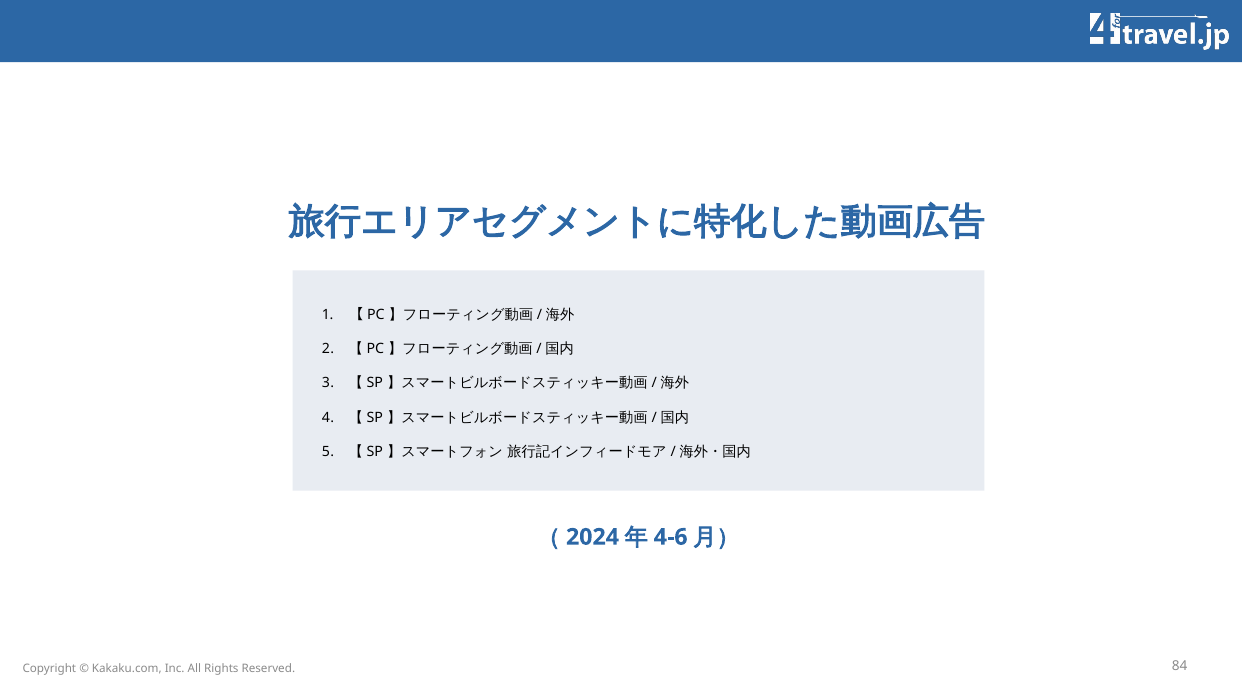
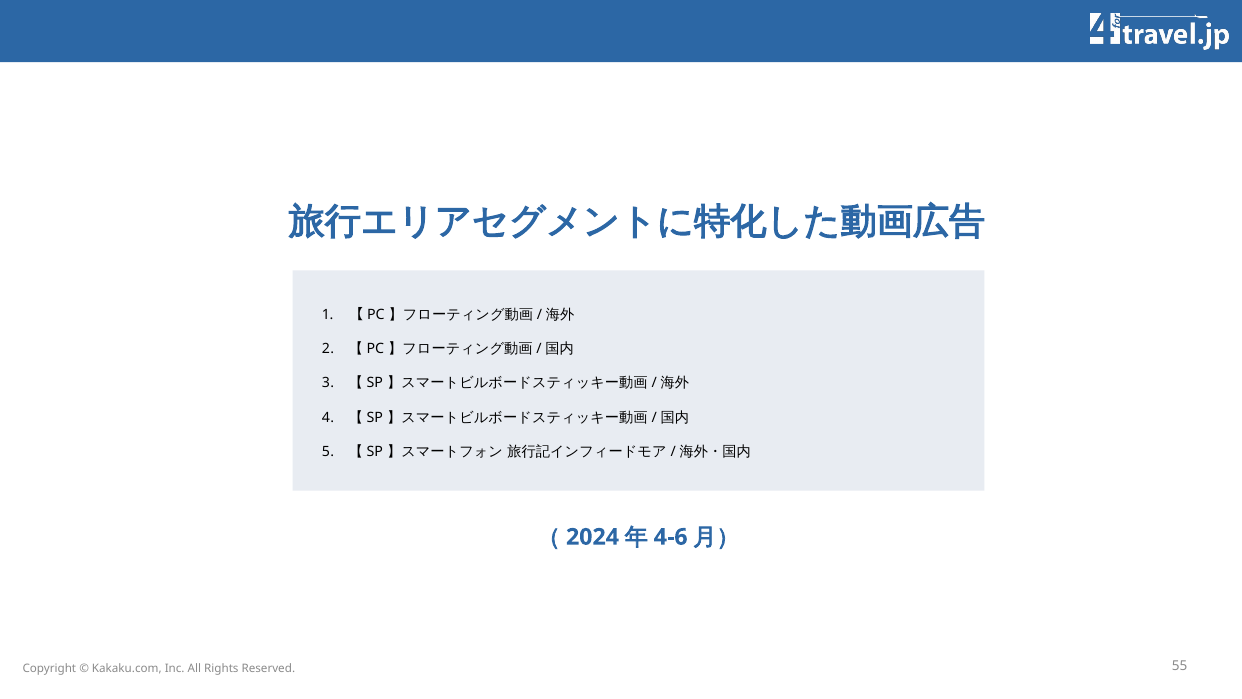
84: 84 -> 55
